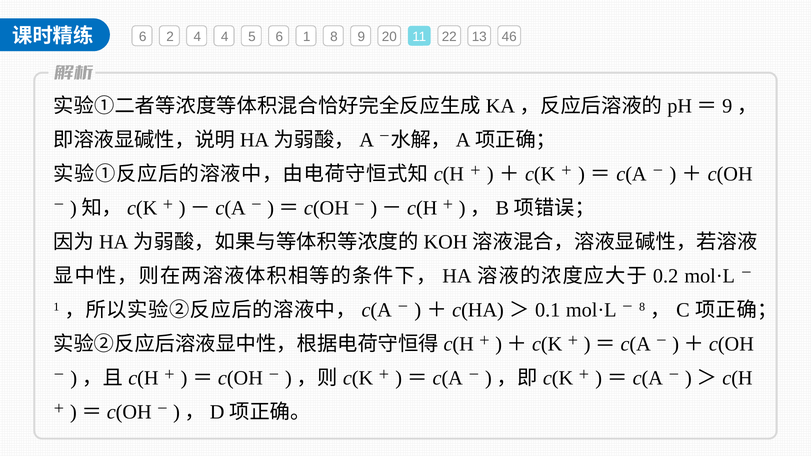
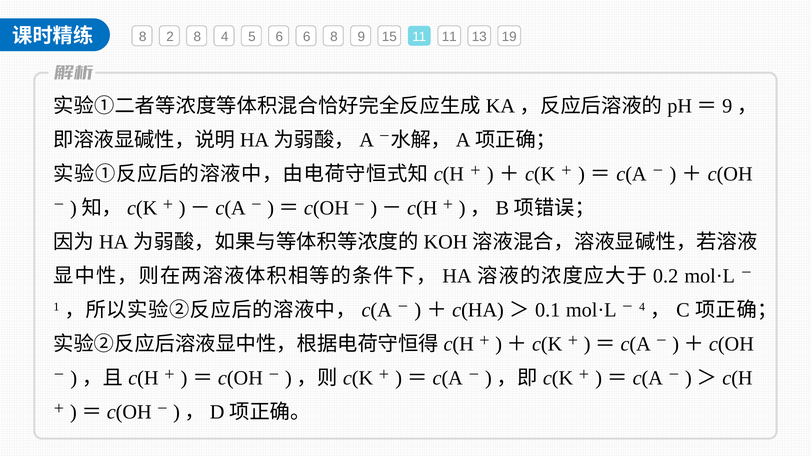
6 at (143, 37): 6 -> 8
2 4: 4 -> 8
6 1: 1 -> 6
20: 20 -> 15
11 22: 22 -> 11
46: 46 -> 19
8 at (642, 307): 8 -> 4
